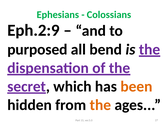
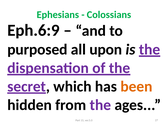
Eph.2:9: Eph.2:9 -> Eph.6:9
bend: bend -> upon
the at (100, 105) colour: orange -> purple
